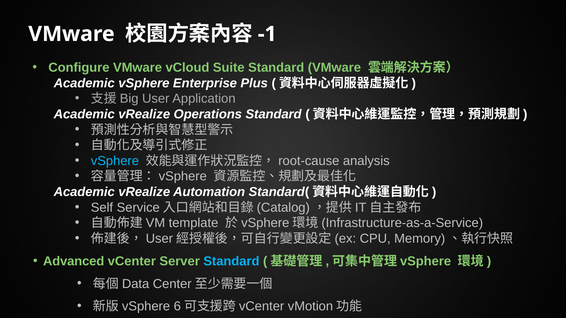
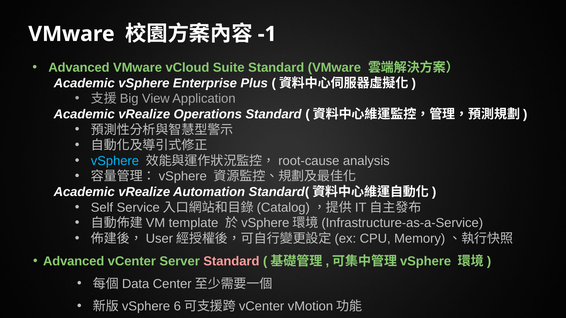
Configure at (79, 68): Configure -> Advanced
User: User -> View
Standard at (231, 261) colour: light blue -> pink
